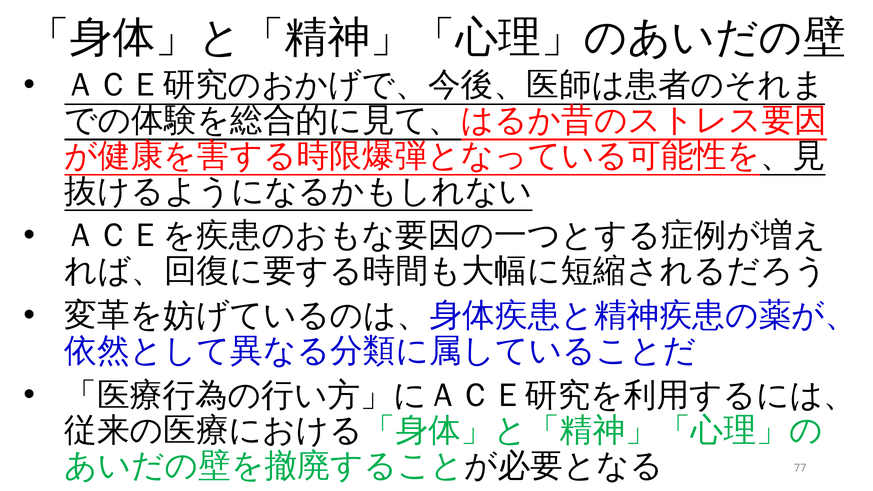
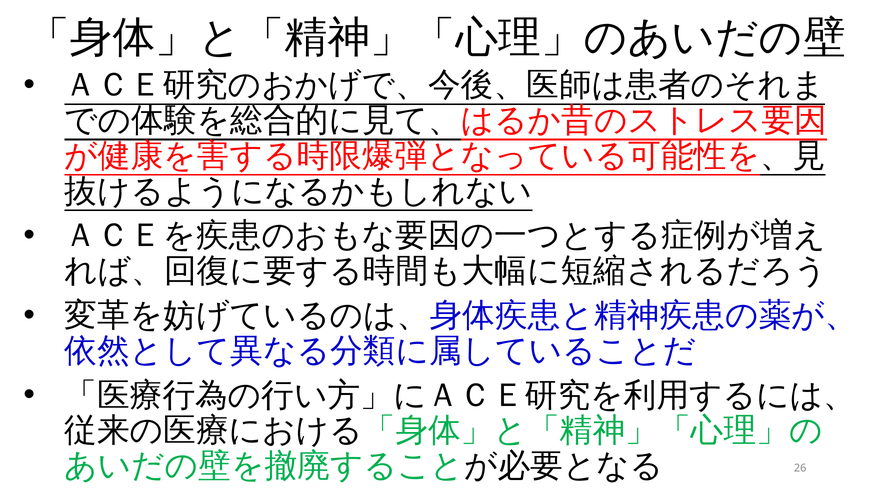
77: 77 -> 26
